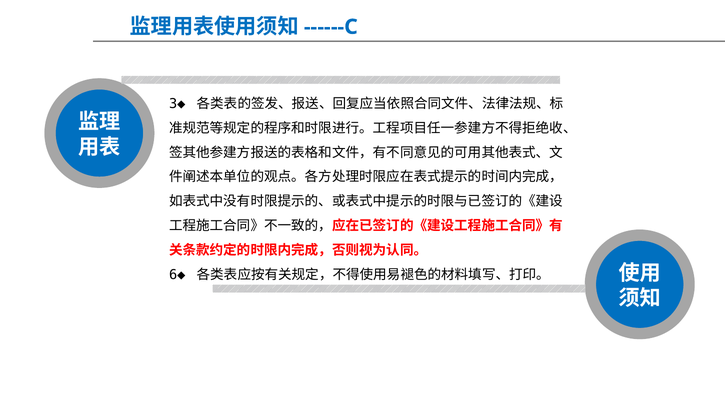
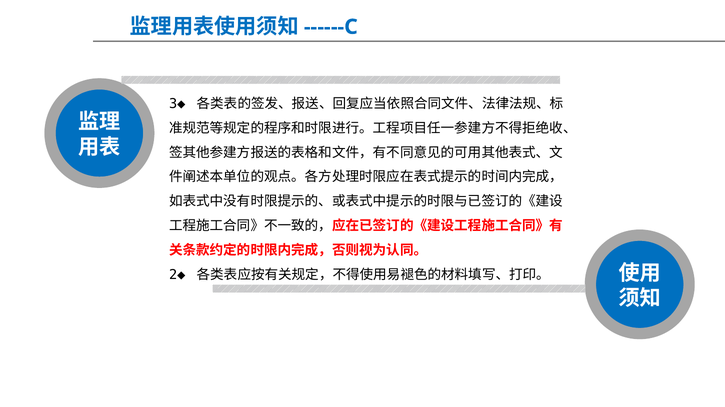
6◆: 6◆ -> 2◆
